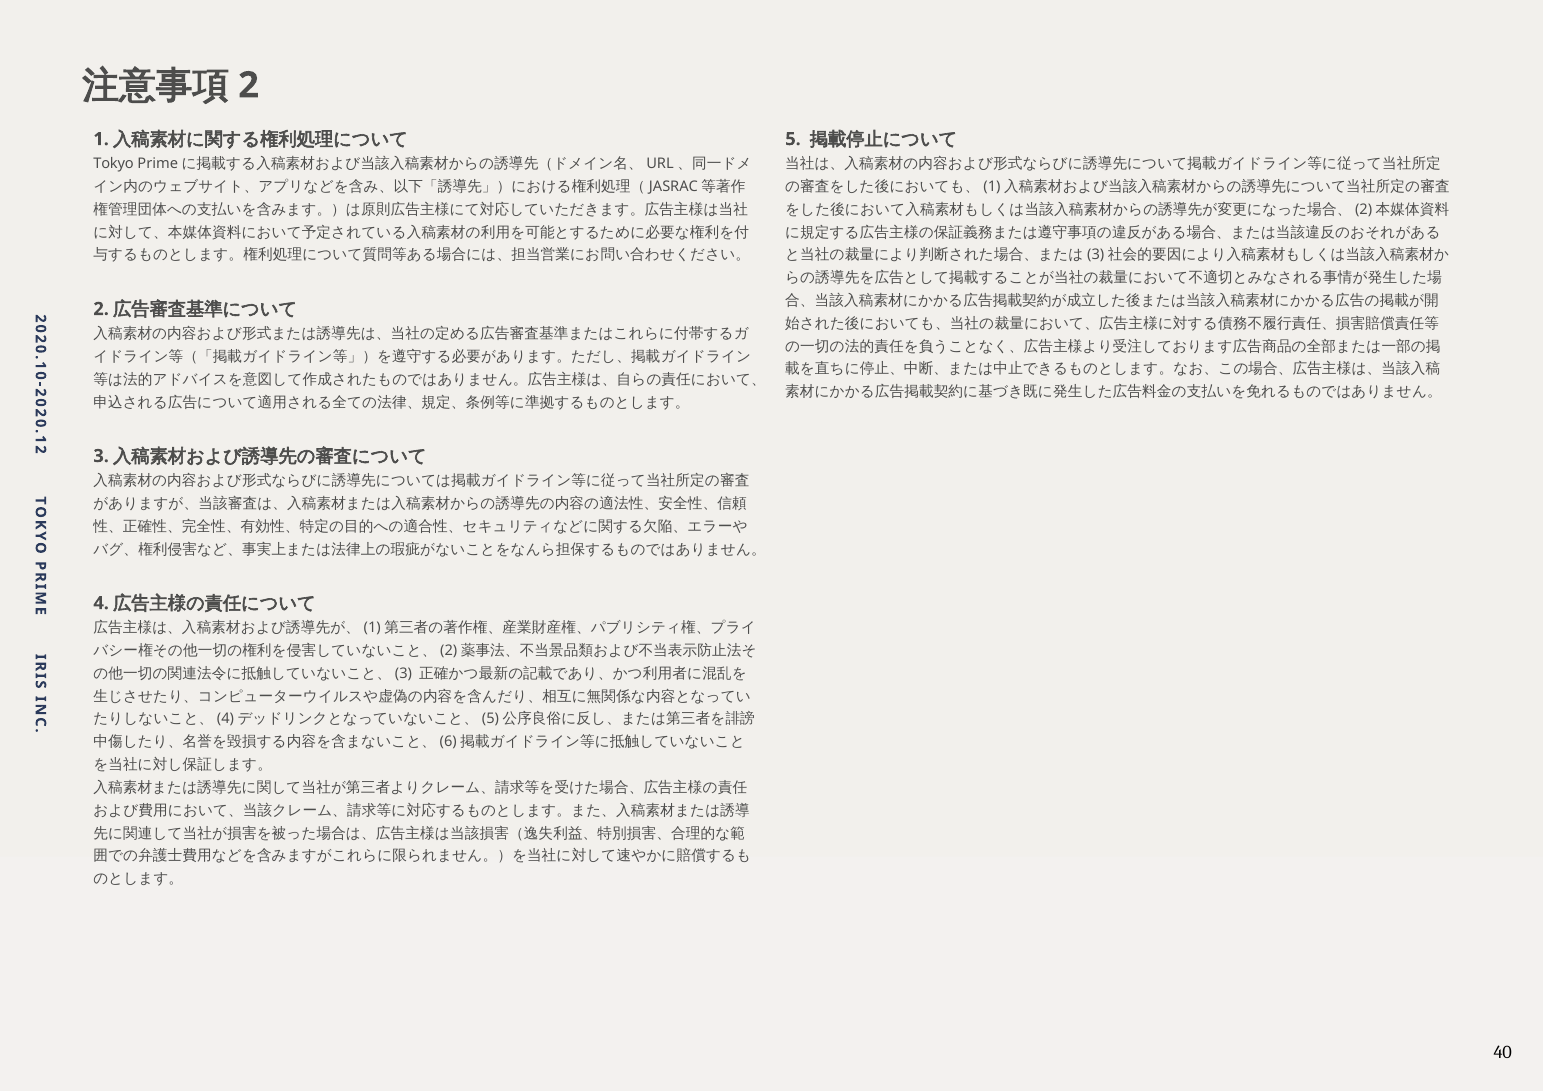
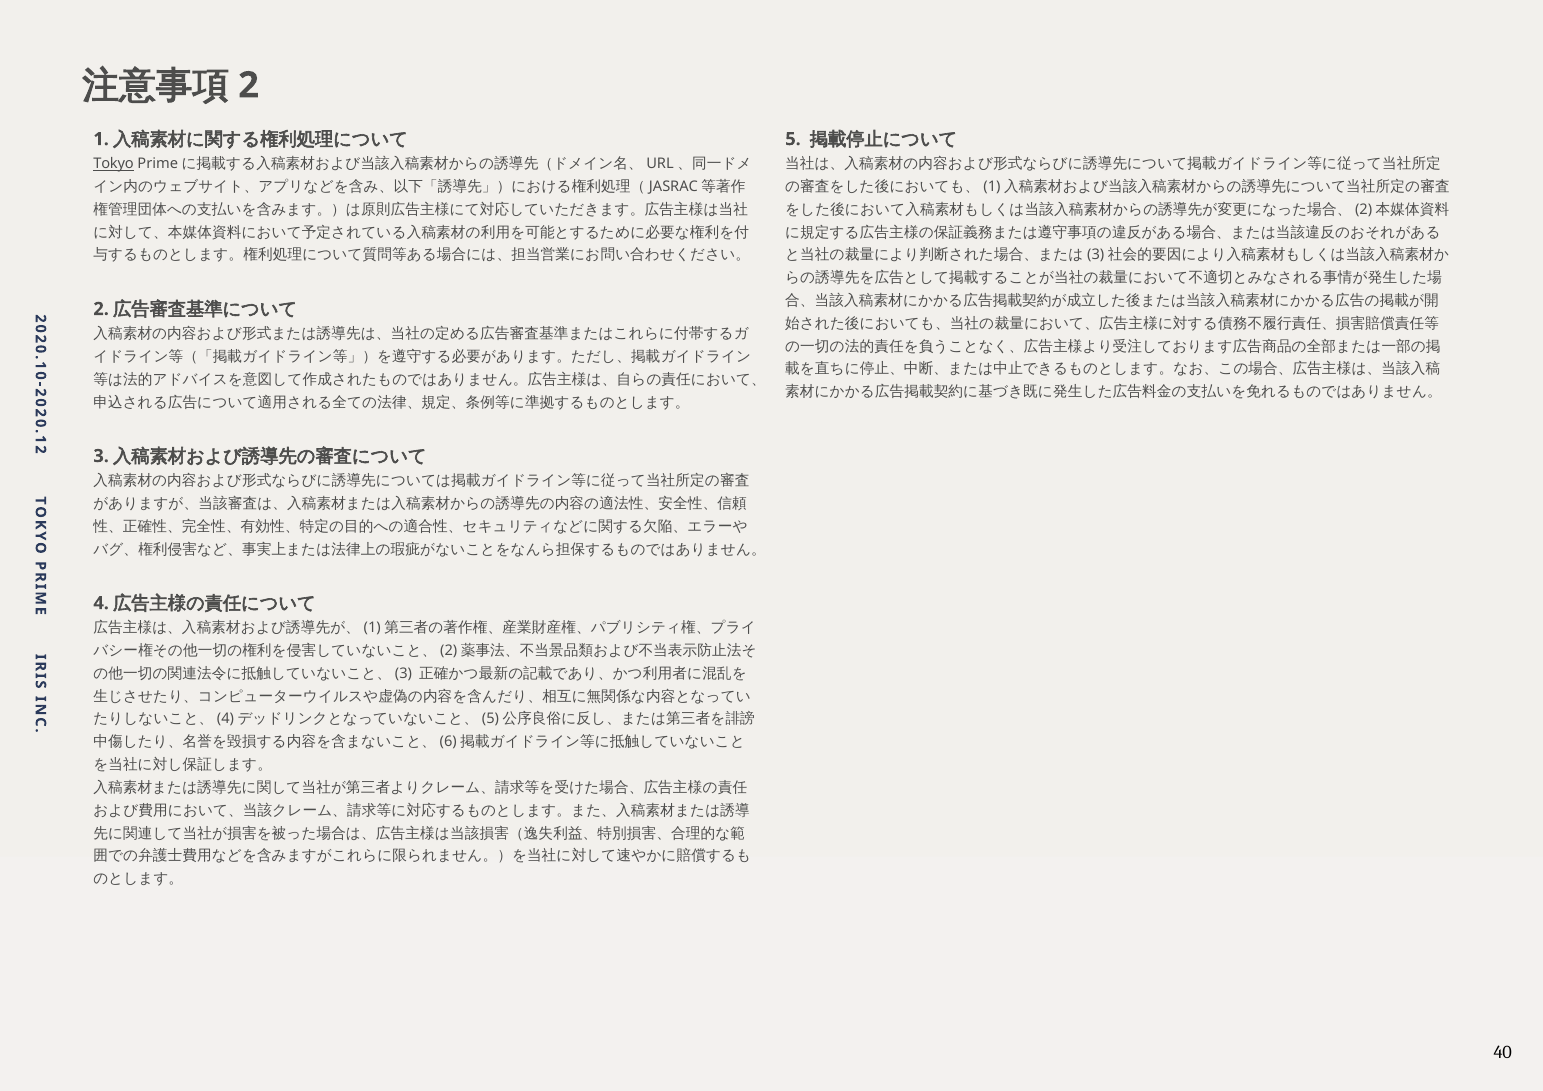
Tokyo underline: none -> present
